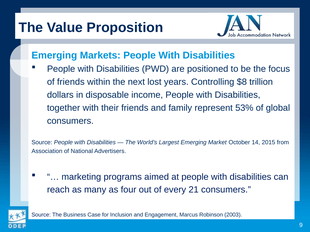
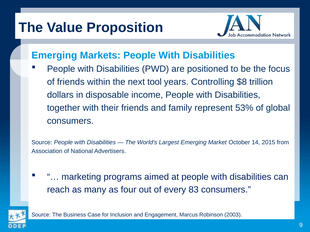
lost: lost -> tool
21: 21 -> 83
